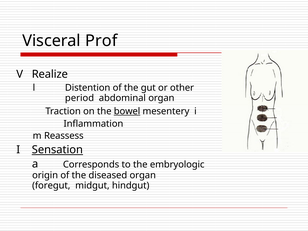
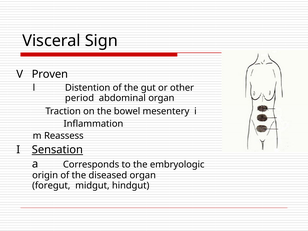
Prof: Prof -> Sign
Realize: Realize -> Proven
bowel underline: present -> none
